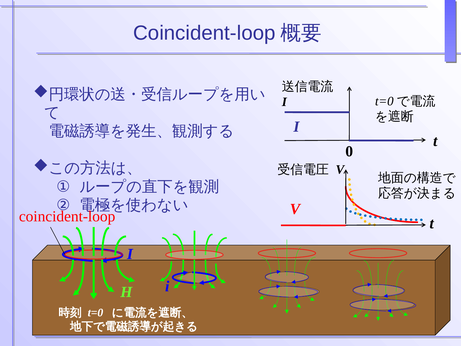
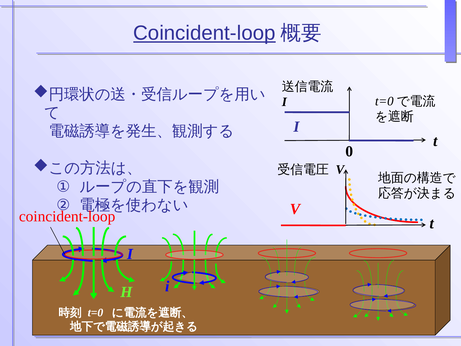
Coincident-loop at (204, 33) underline: none -> present
